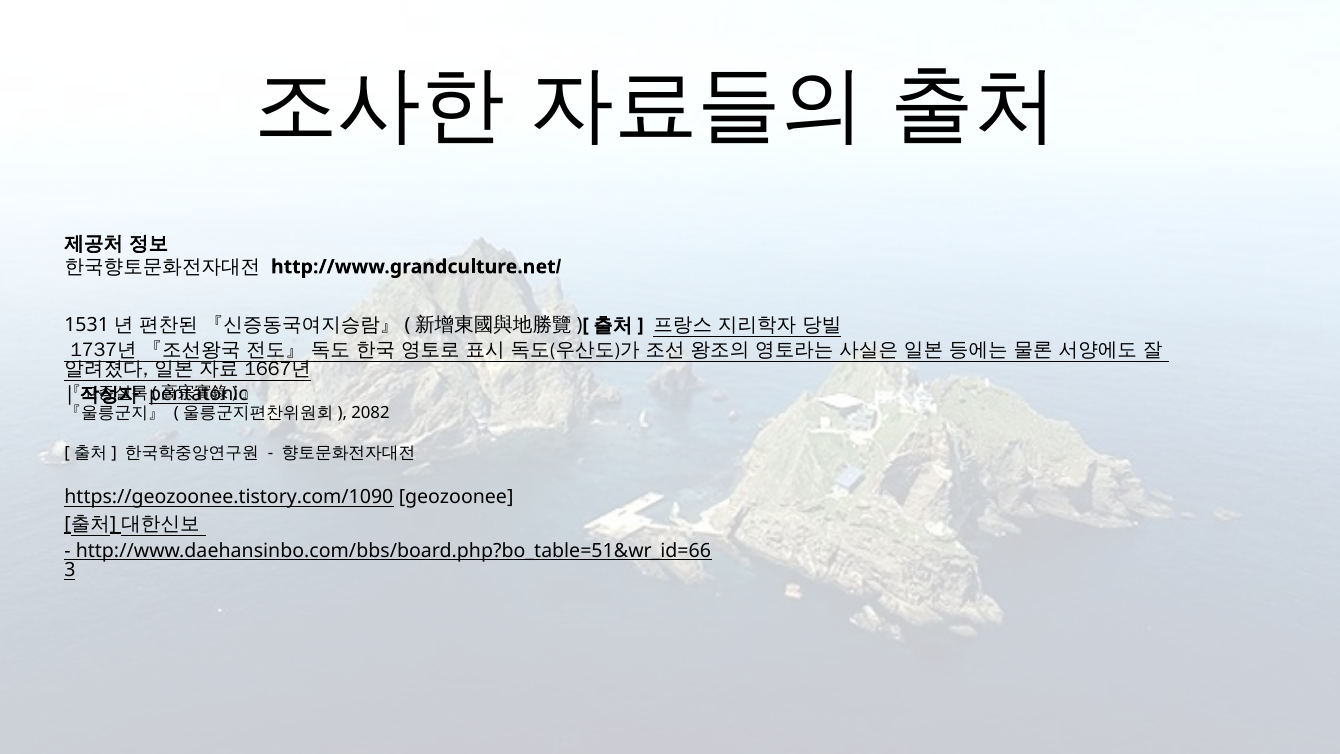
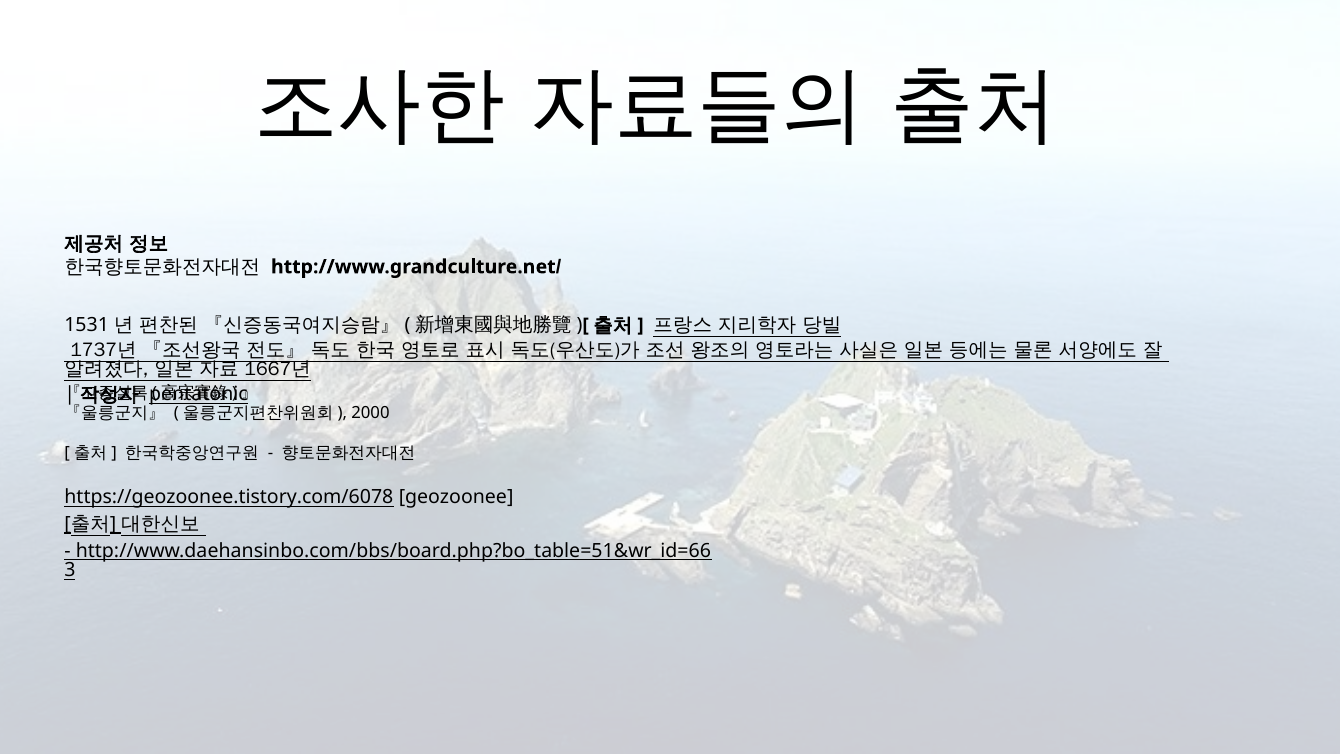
2082: 2082 -> 2000
https://geozoonee.tistory.com/1090: https://geozoonee.tistory.com/1090 -> https://geozoonee.tistory.com/6078
